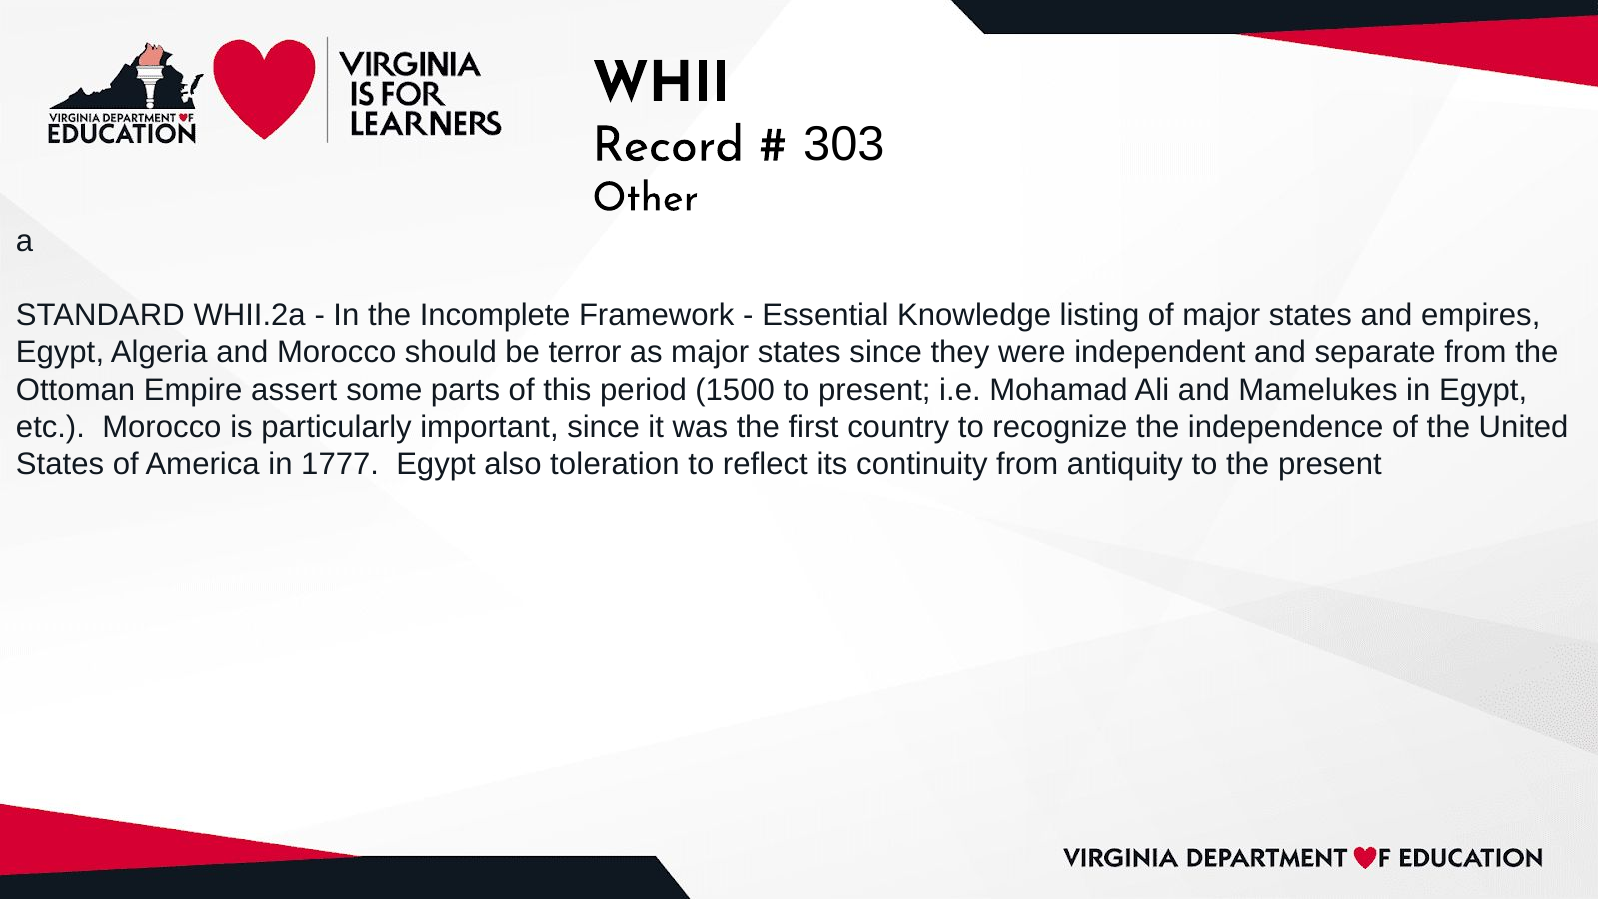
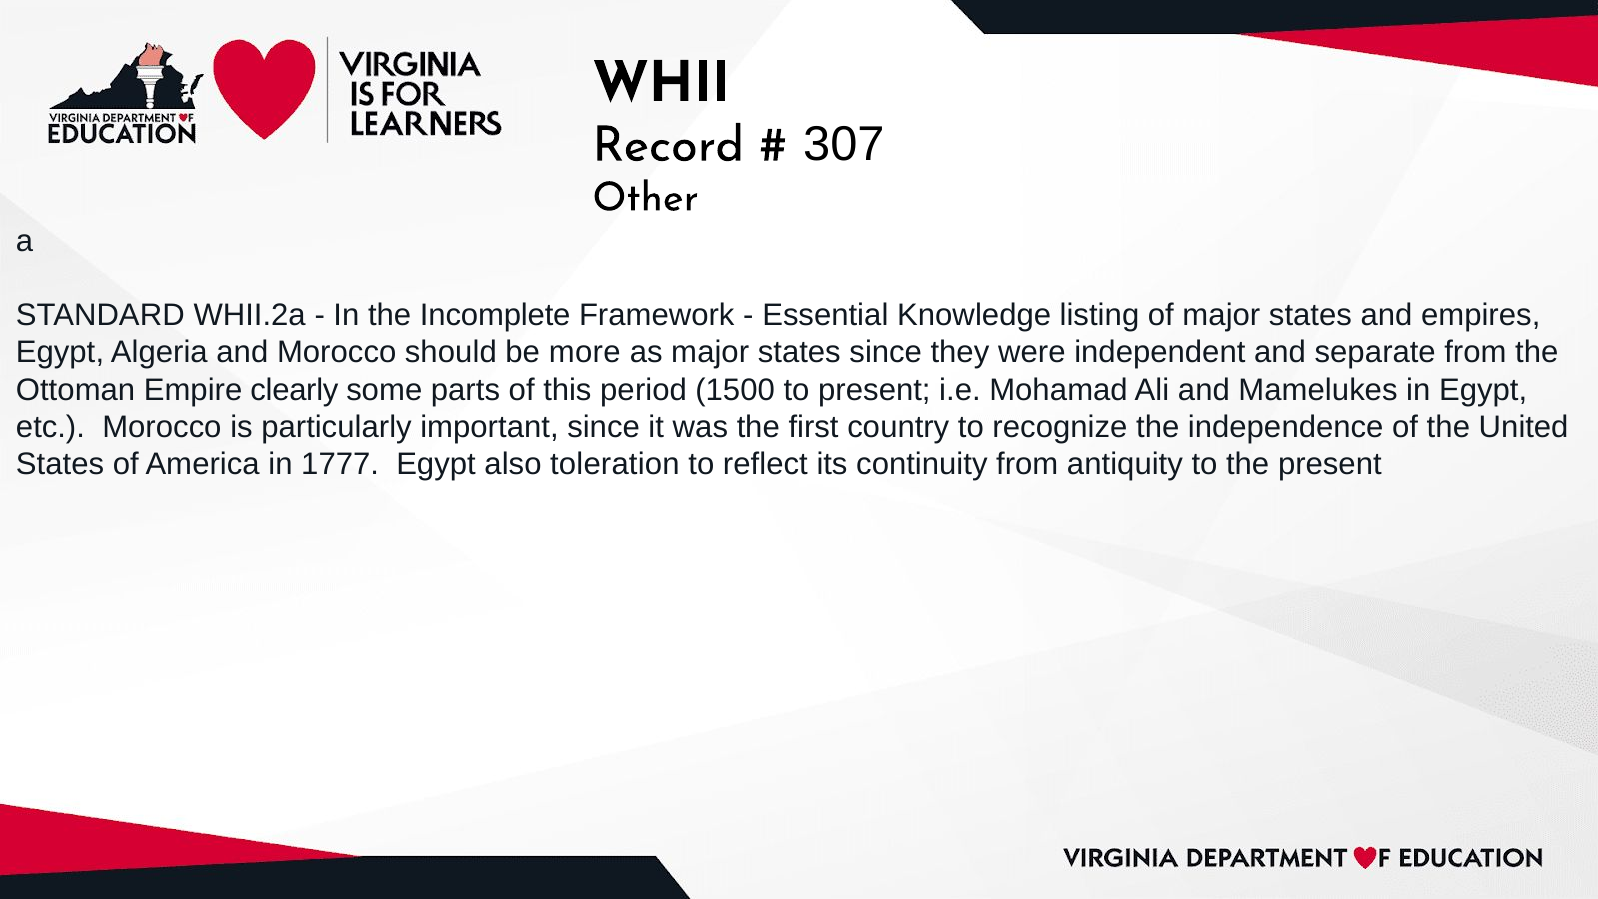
303: 303 -> 307
terror: terror -> more
assert: assert -> clearly
